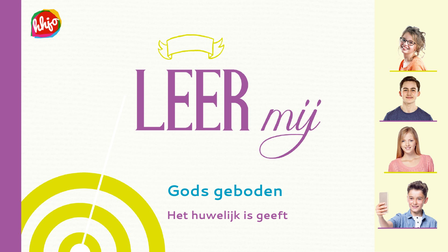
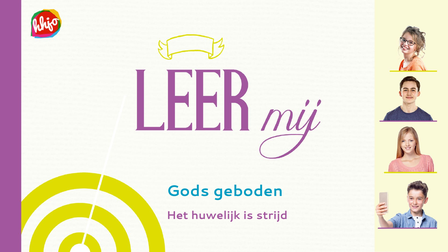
geeft: geeft -> strijd
